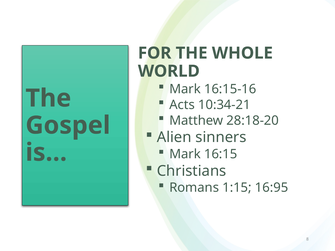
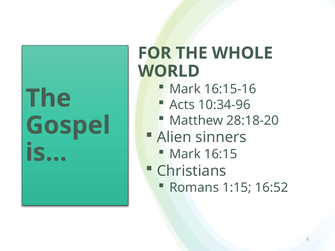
10:34-21: 10:34-21 -> 10:34-96
16:95: 16:95 -> 16:52
